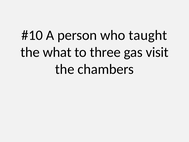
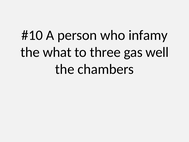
taught: taught -> infamy
visit: visit -> well
